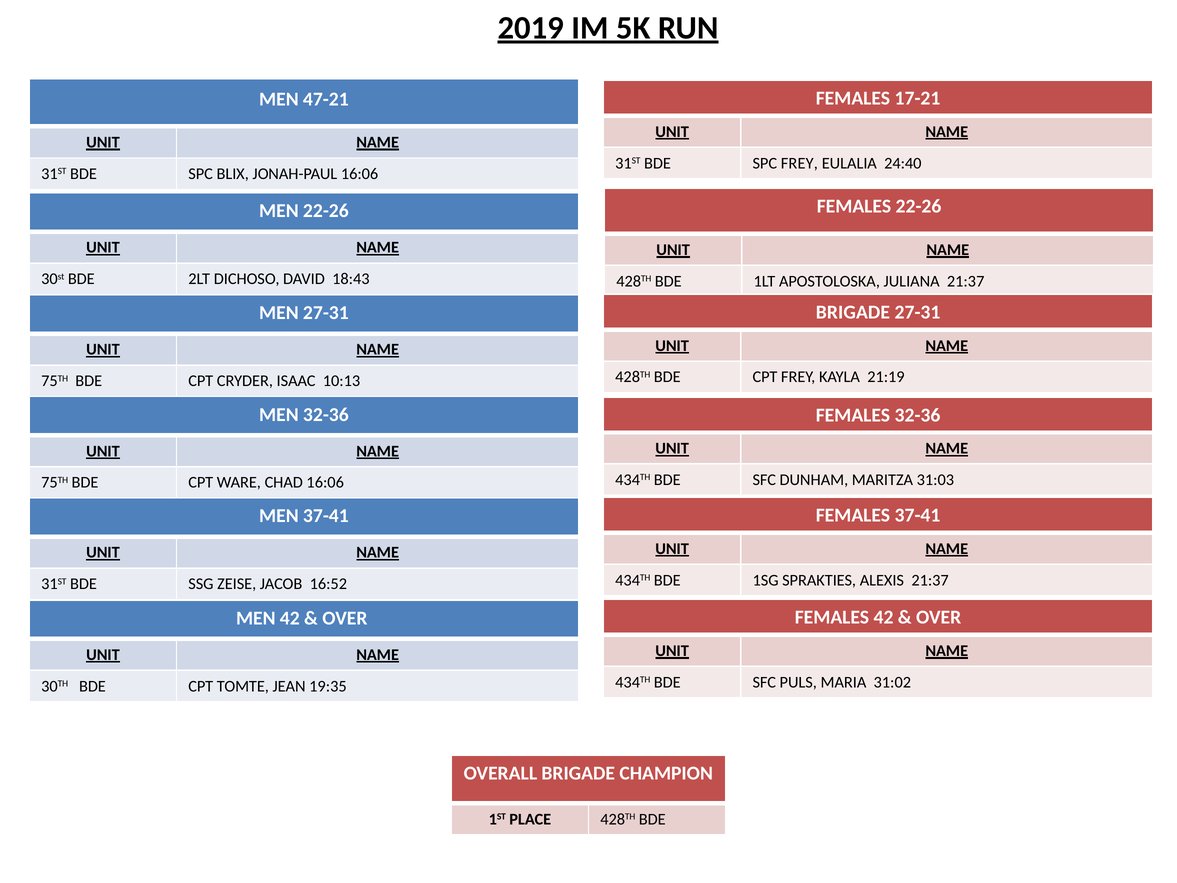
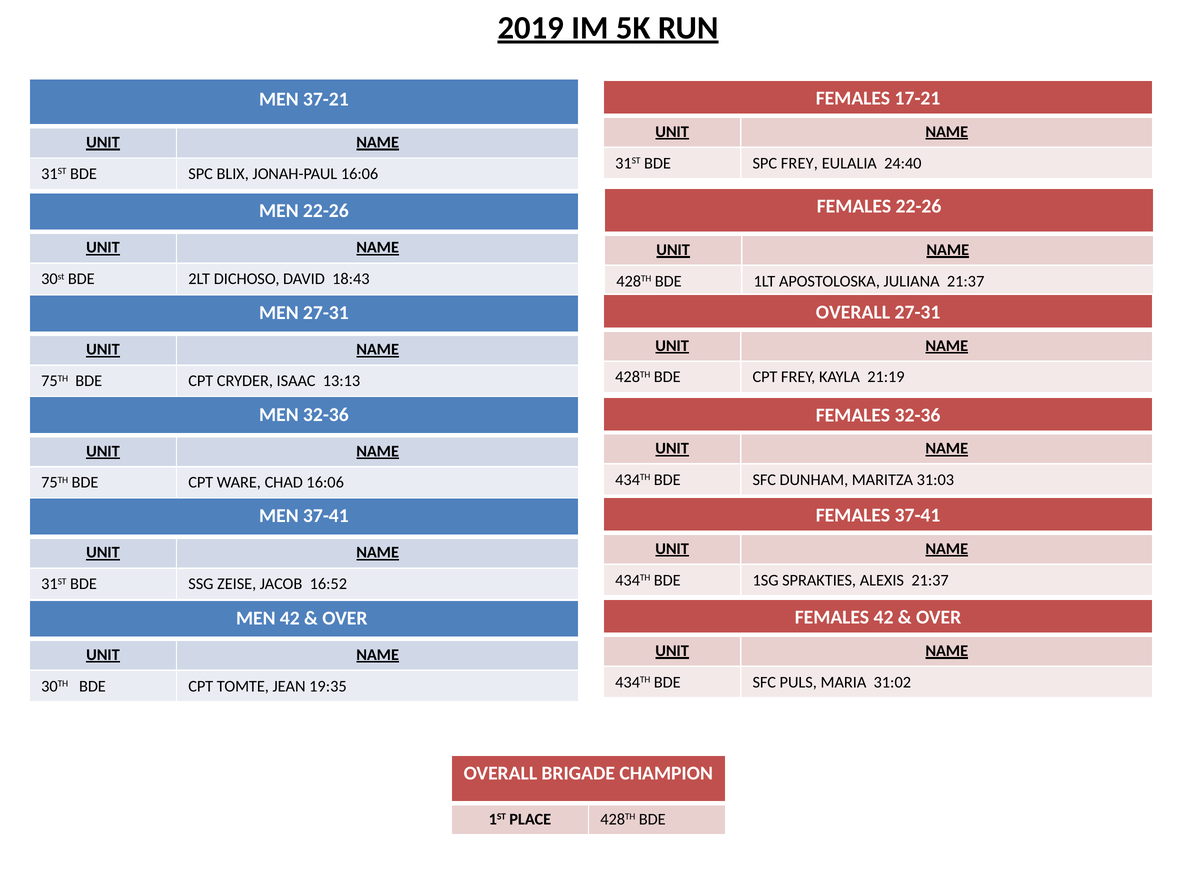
47-21: 47-21 -> 37-21
BRIGADE at (853, 312): BRIGADE -> OVERALL
10:13: 10:13 -> 13:13
